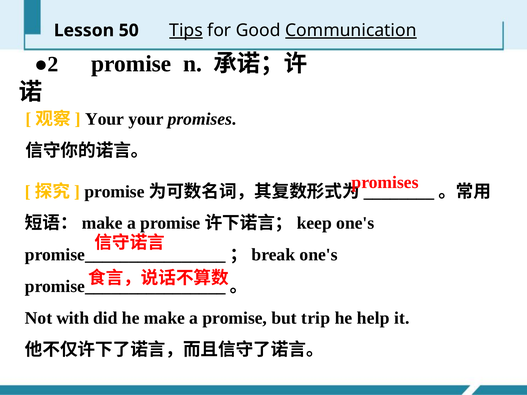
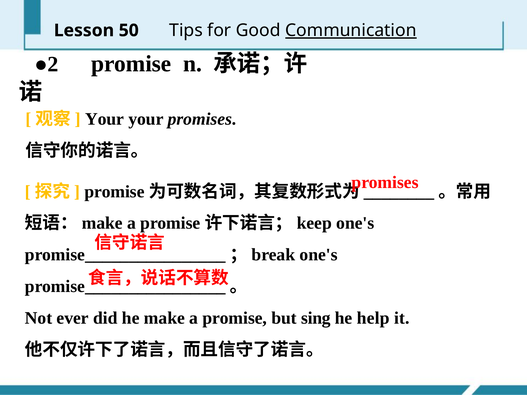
Tips underline: present -> none
with: with -> ever
trip: trip -> sing
